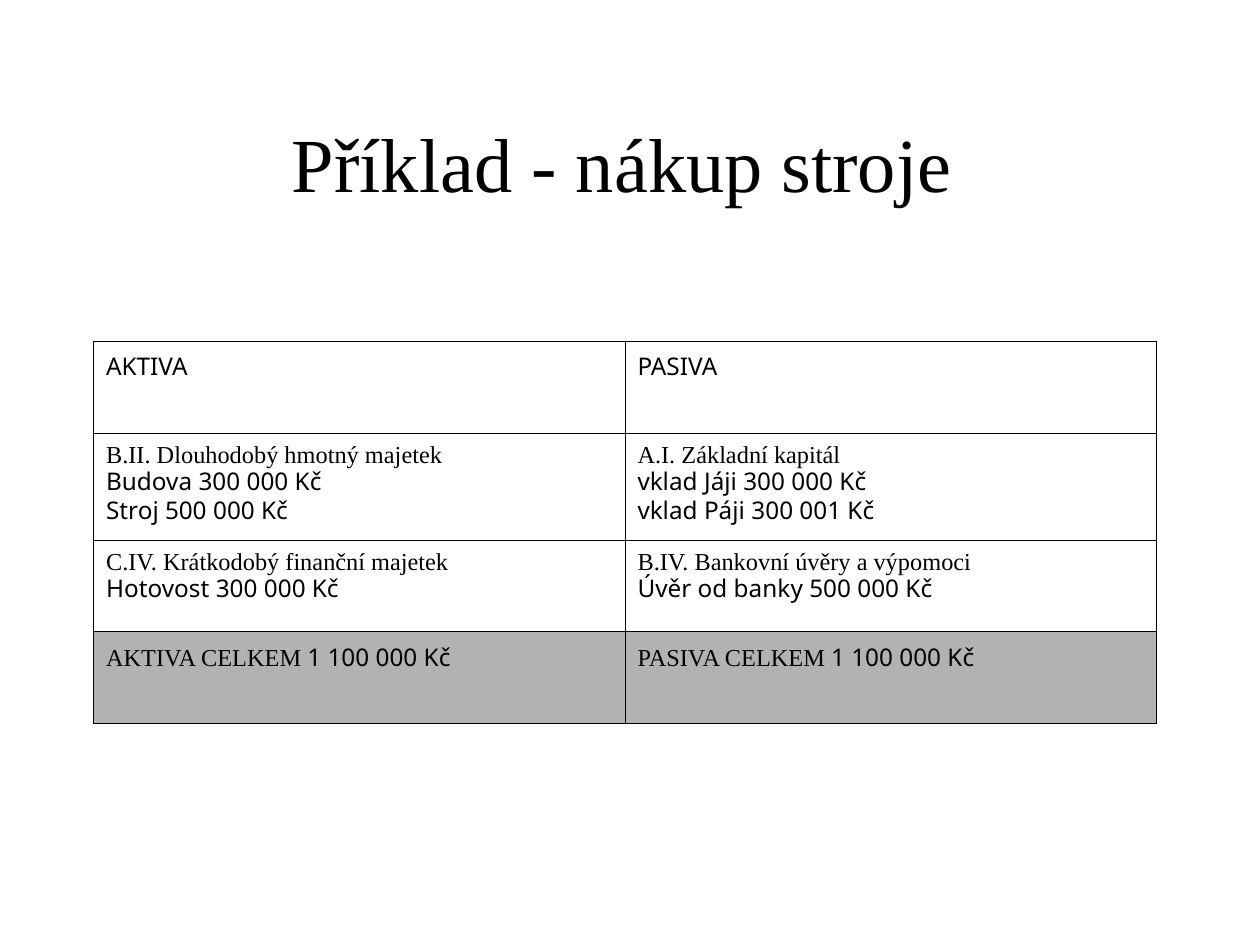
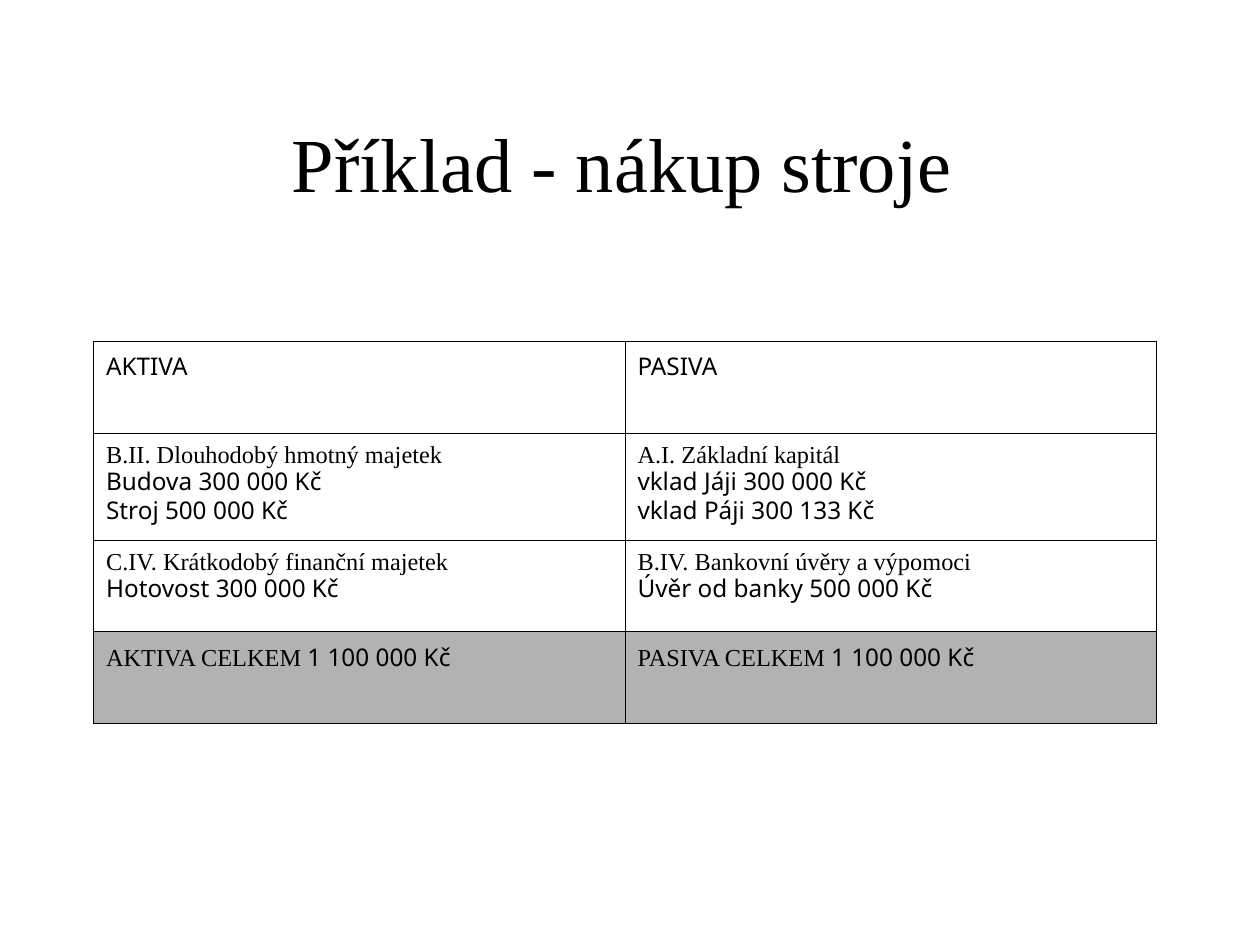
001: 001 -> 133
